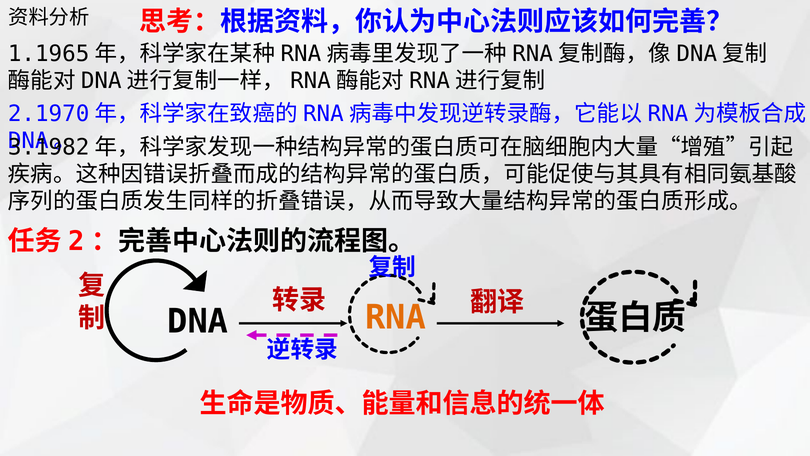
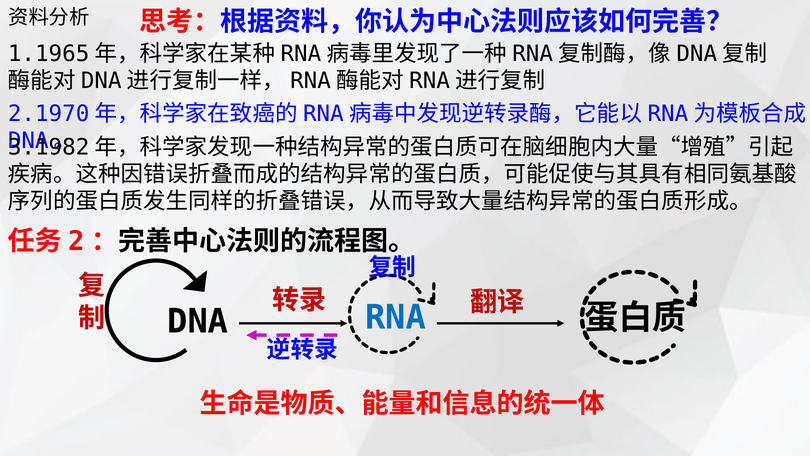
RNA colour: orange -> blue
